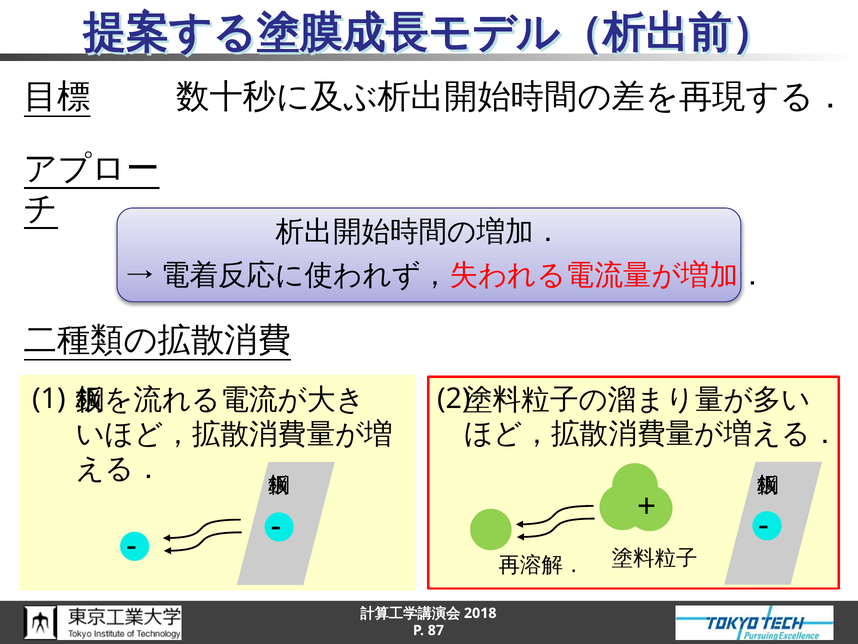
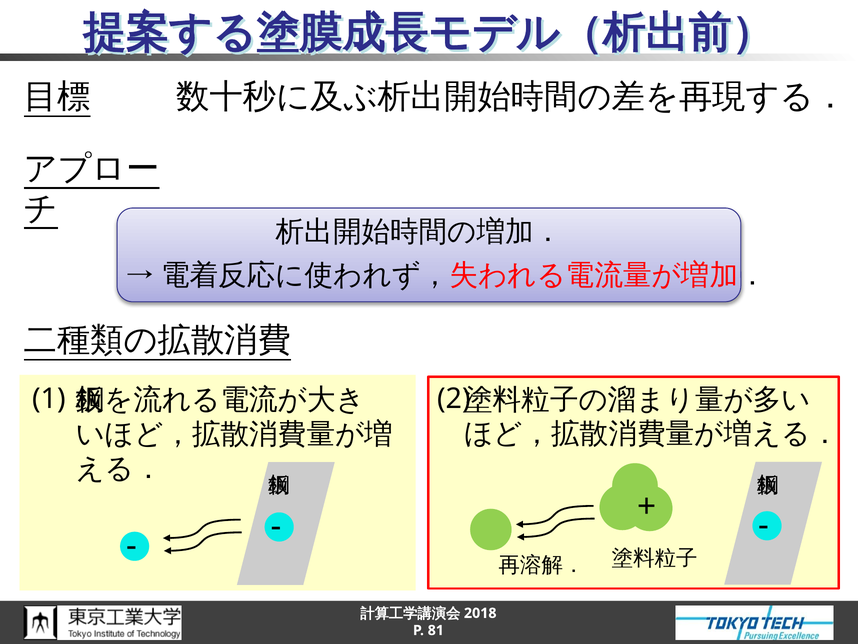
87: 87 -> 81
